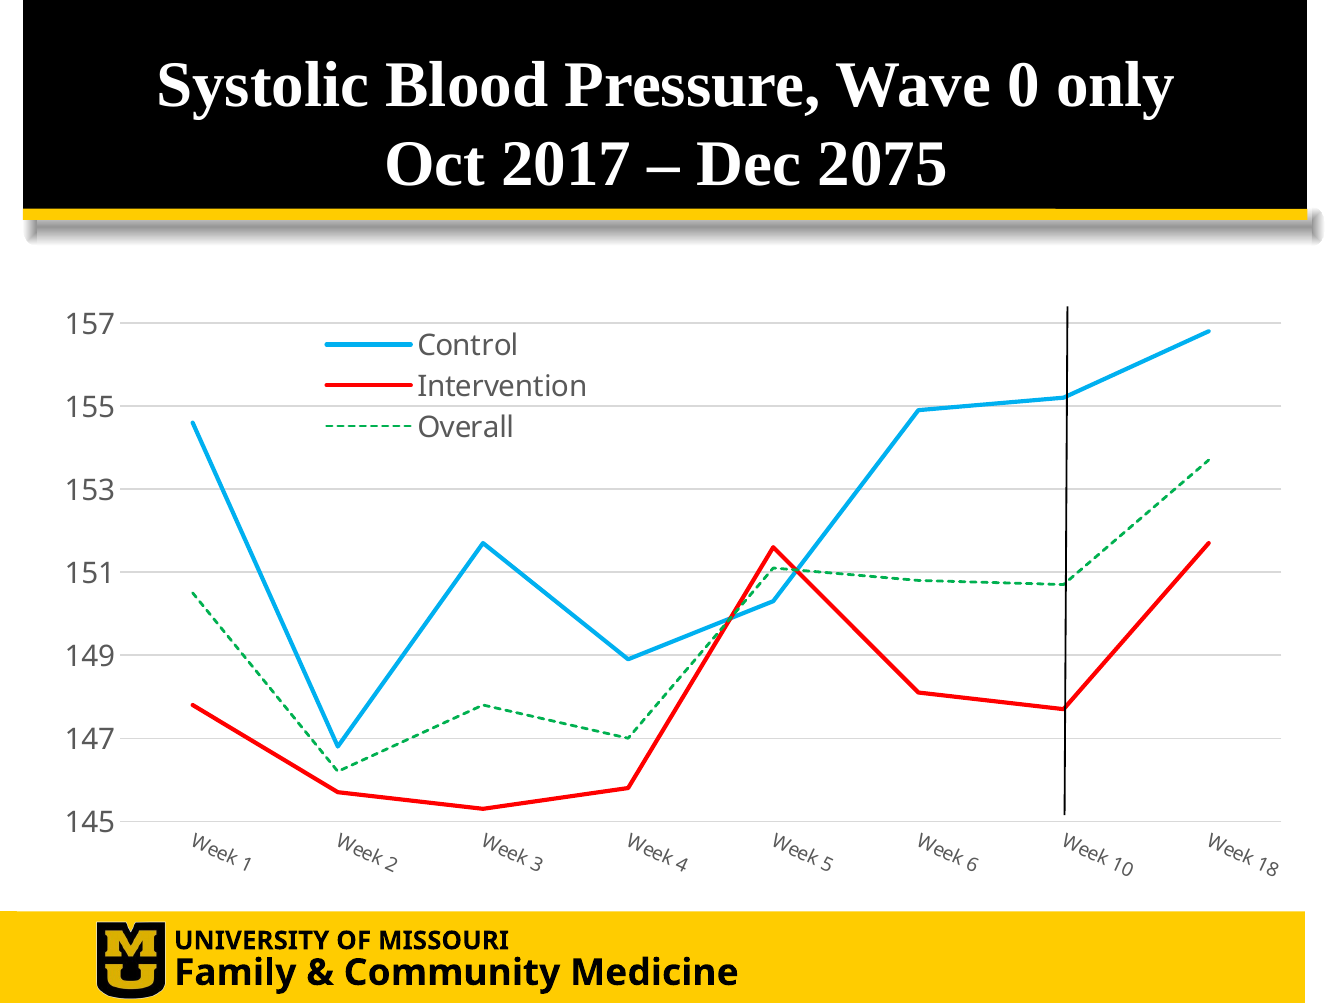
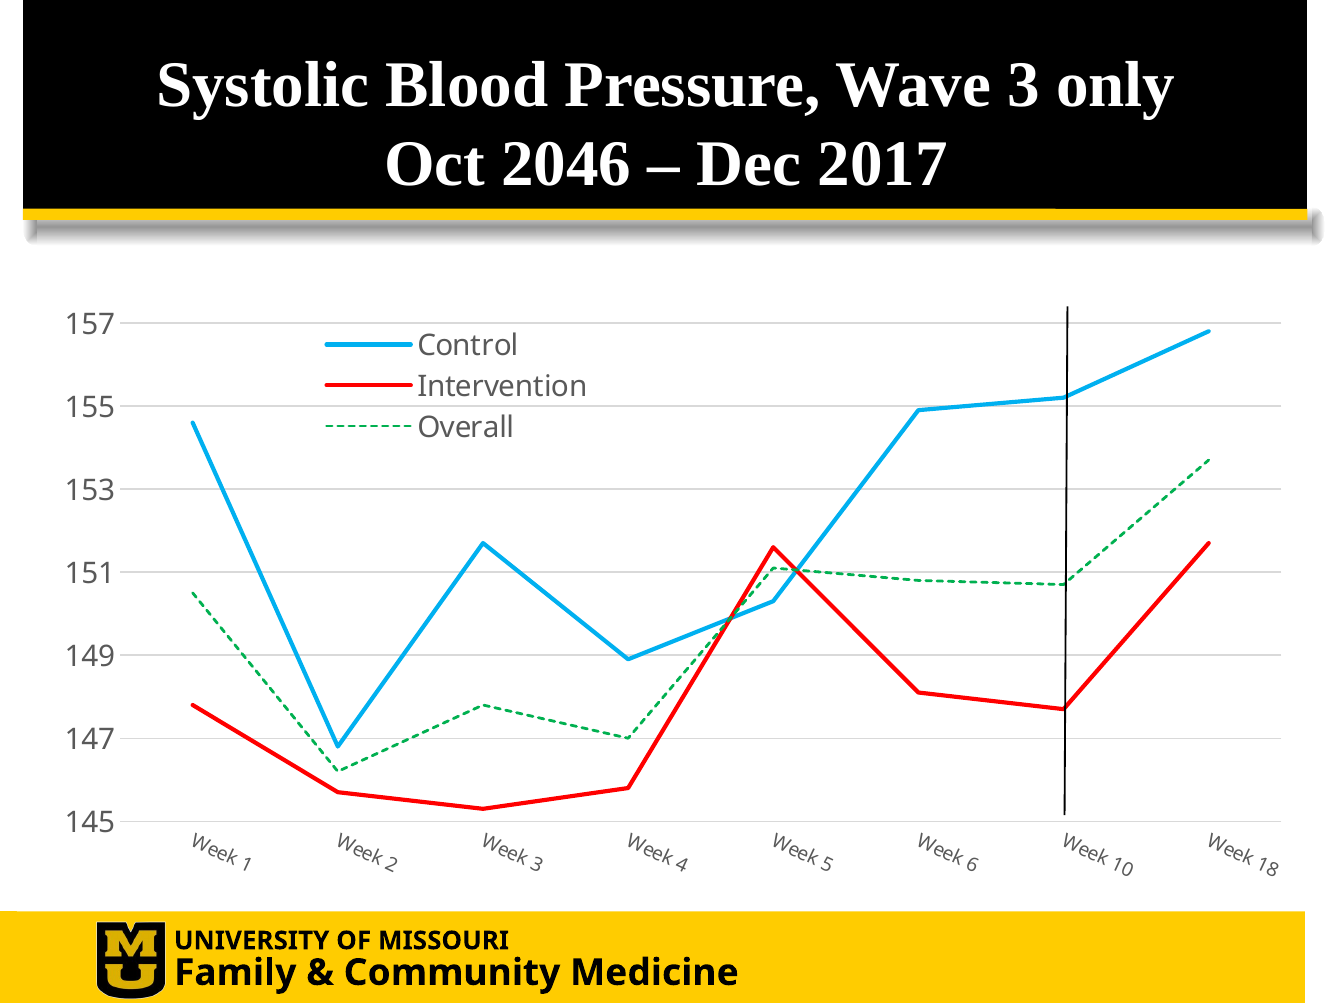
Wave 0: 0 -> 3
2017: 2017 -> 2046
2075: 2075 -> 2017
